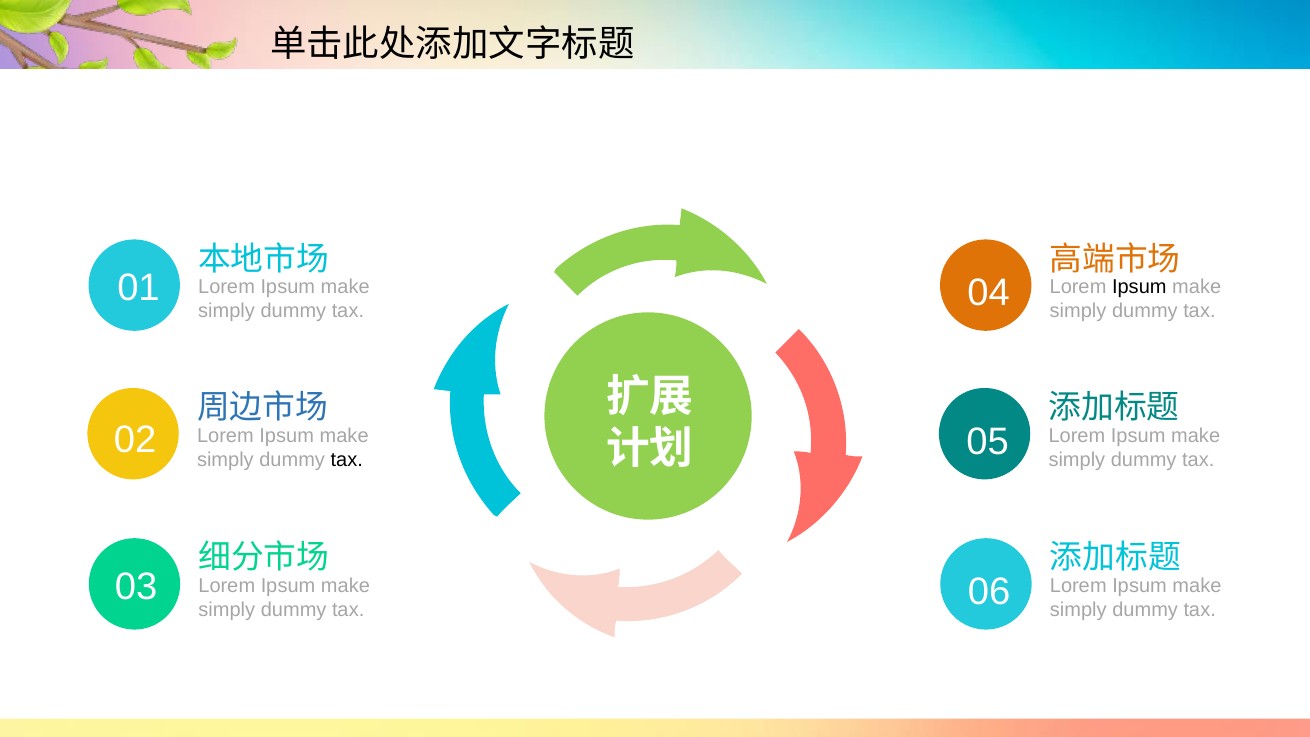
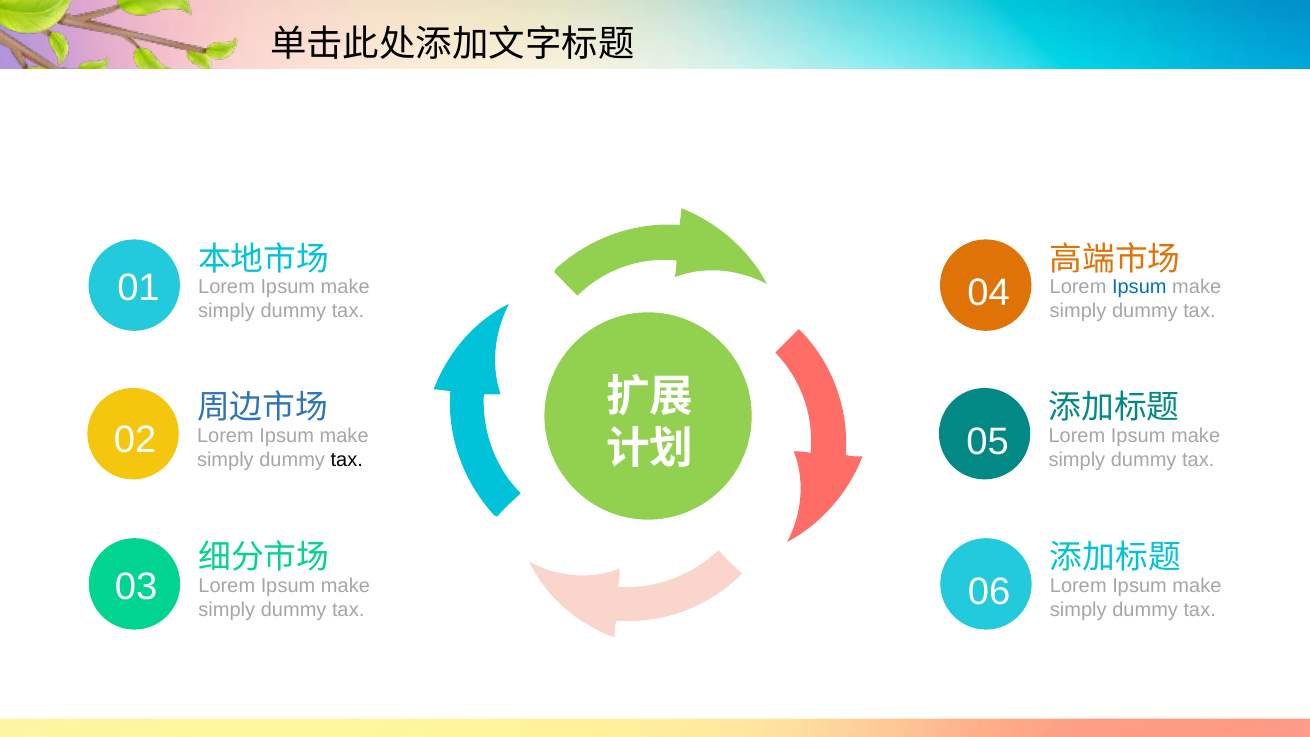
Ipsum at (1139, 287) colour: black -> blue
